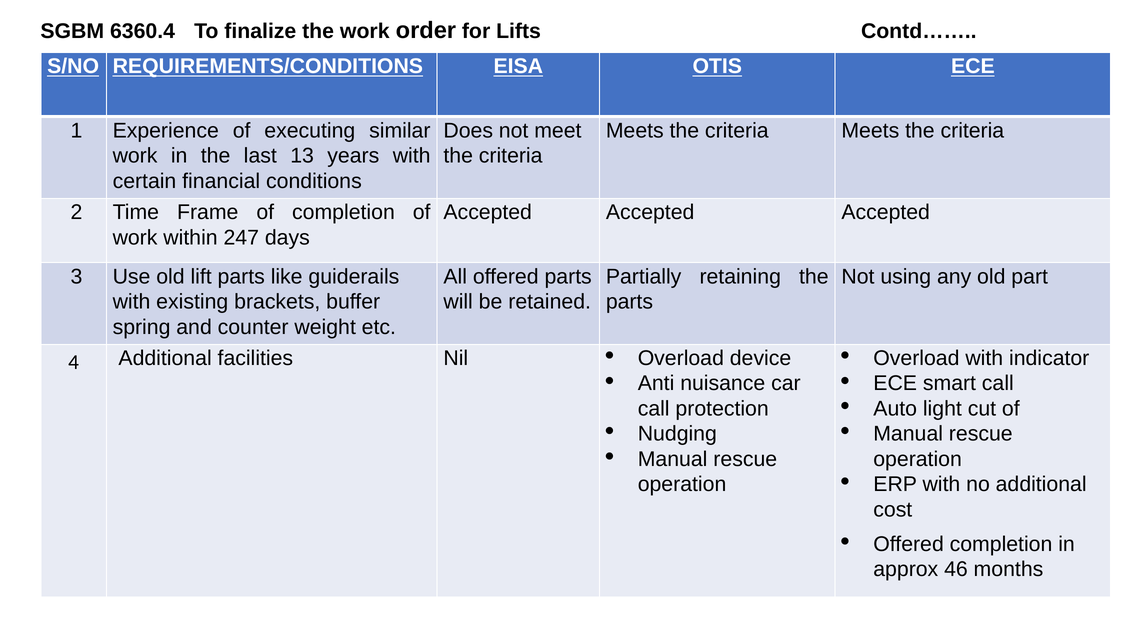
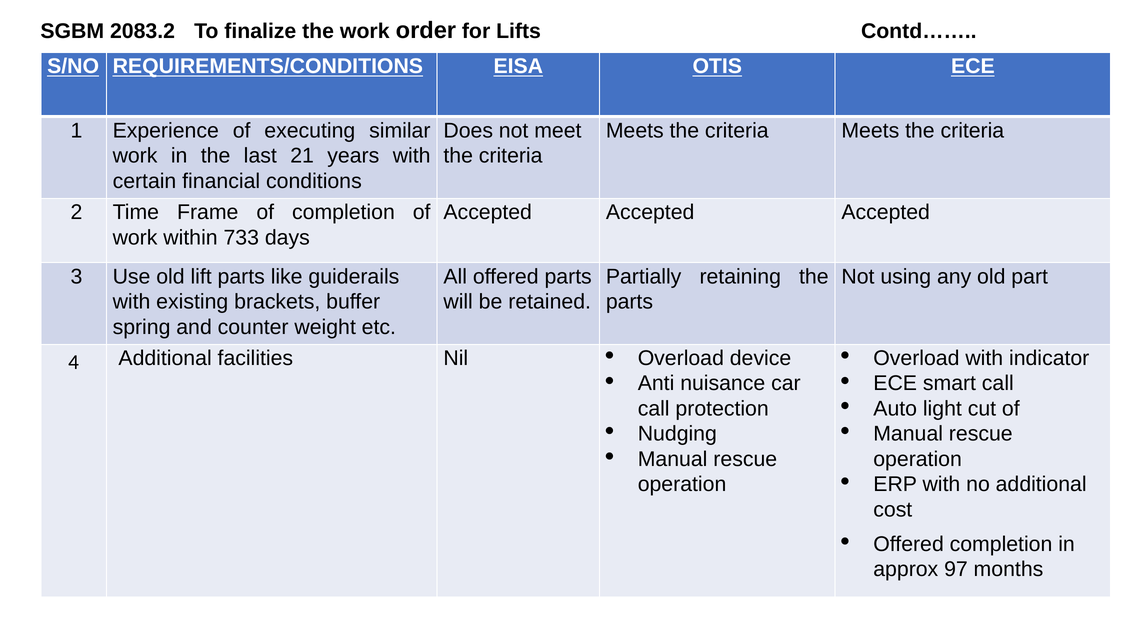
6360.4: 6360.4 -> 2083.2
13: 13 -> 21
247: 247 -> 733
46: 46 -> 97
